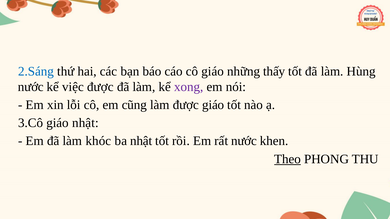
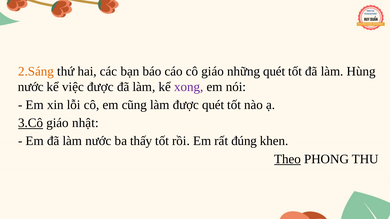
2.Sáng colour: blue -> orange
những thấy: thấy -> quét
được giáo: giáo -> quét
3.Cô underline: none -> present
làm khóc: khóc -> nước
ba nhật: nhật -> thấy
rất nước: nước -> đúng
